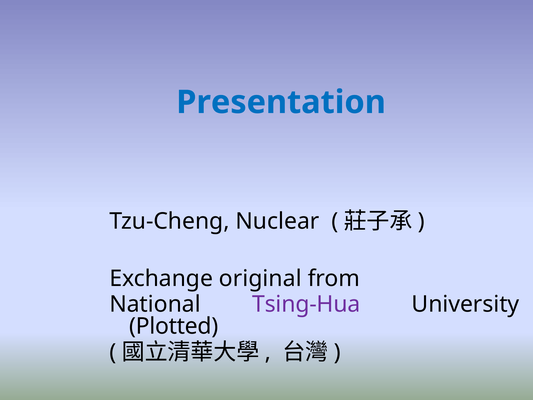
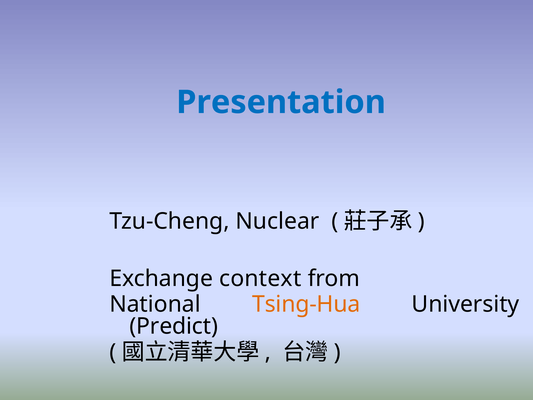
original: original -> context
Tsing-Hua colour: purple -> orange
Plotted: Plotted -> Predict
